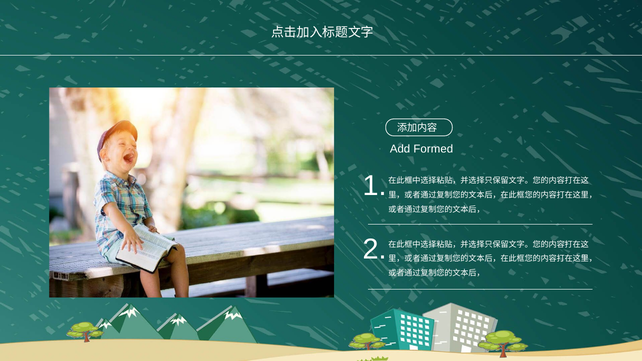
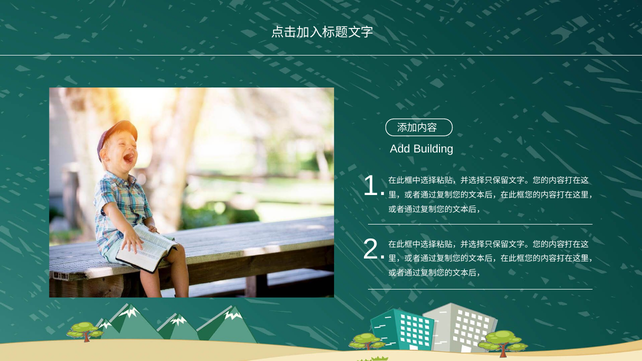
Formed: Formed -> Building
